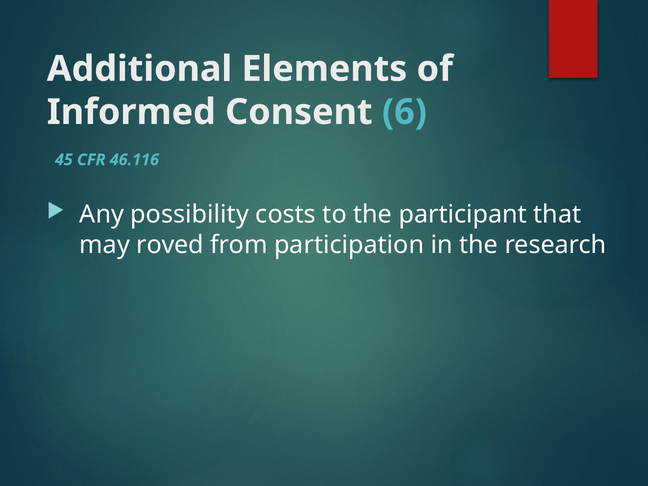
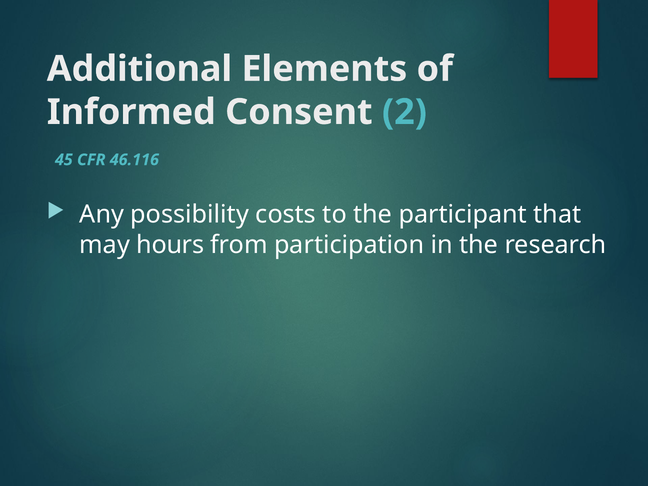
6: 6 -> 2
roved: roved -> hours
